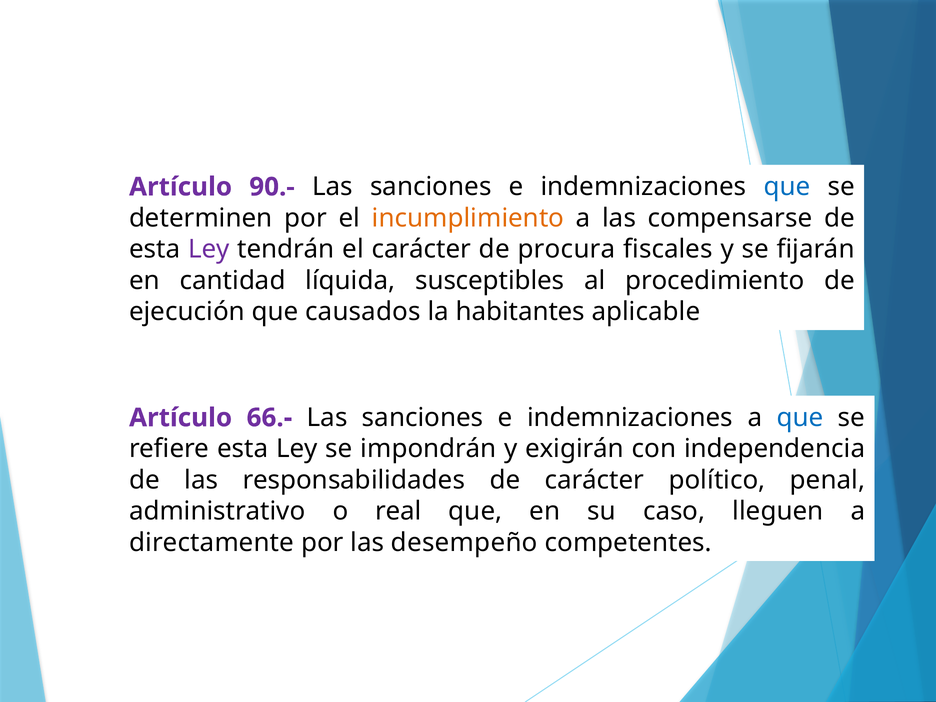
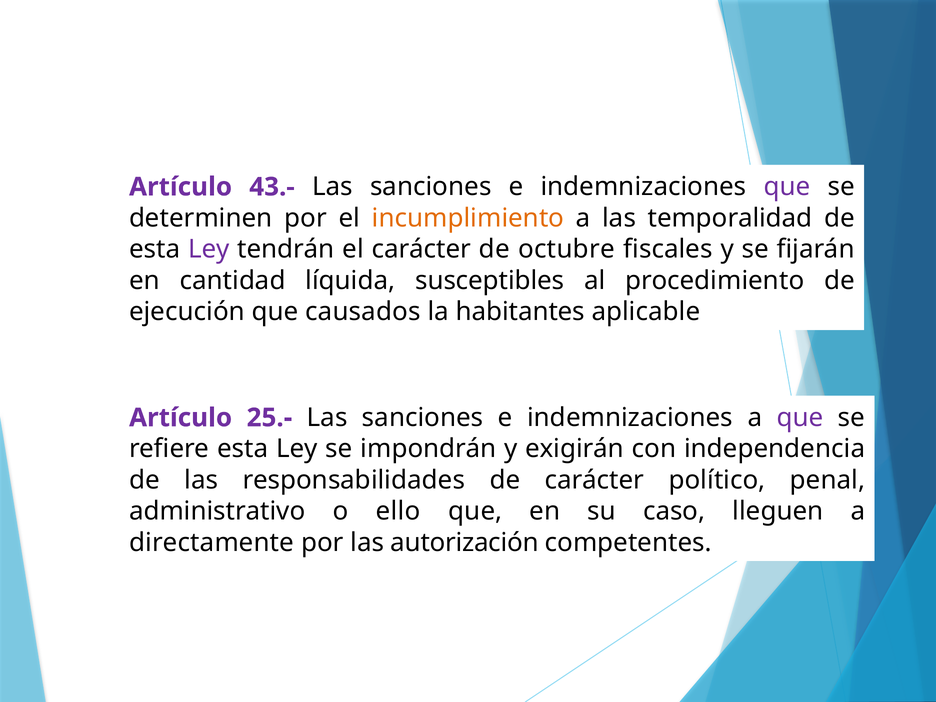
90.-: 90.- -> 43.-
que at (787, 187) colour: blue -> purple
compensarse: compensarse -> temporalidad
procura: procura -> octubre
66.-: 66.- -> 25.-
que at (800, 418) colour: blue -> purple
real: real -> ello
desempeño: desempeño -> autorización
